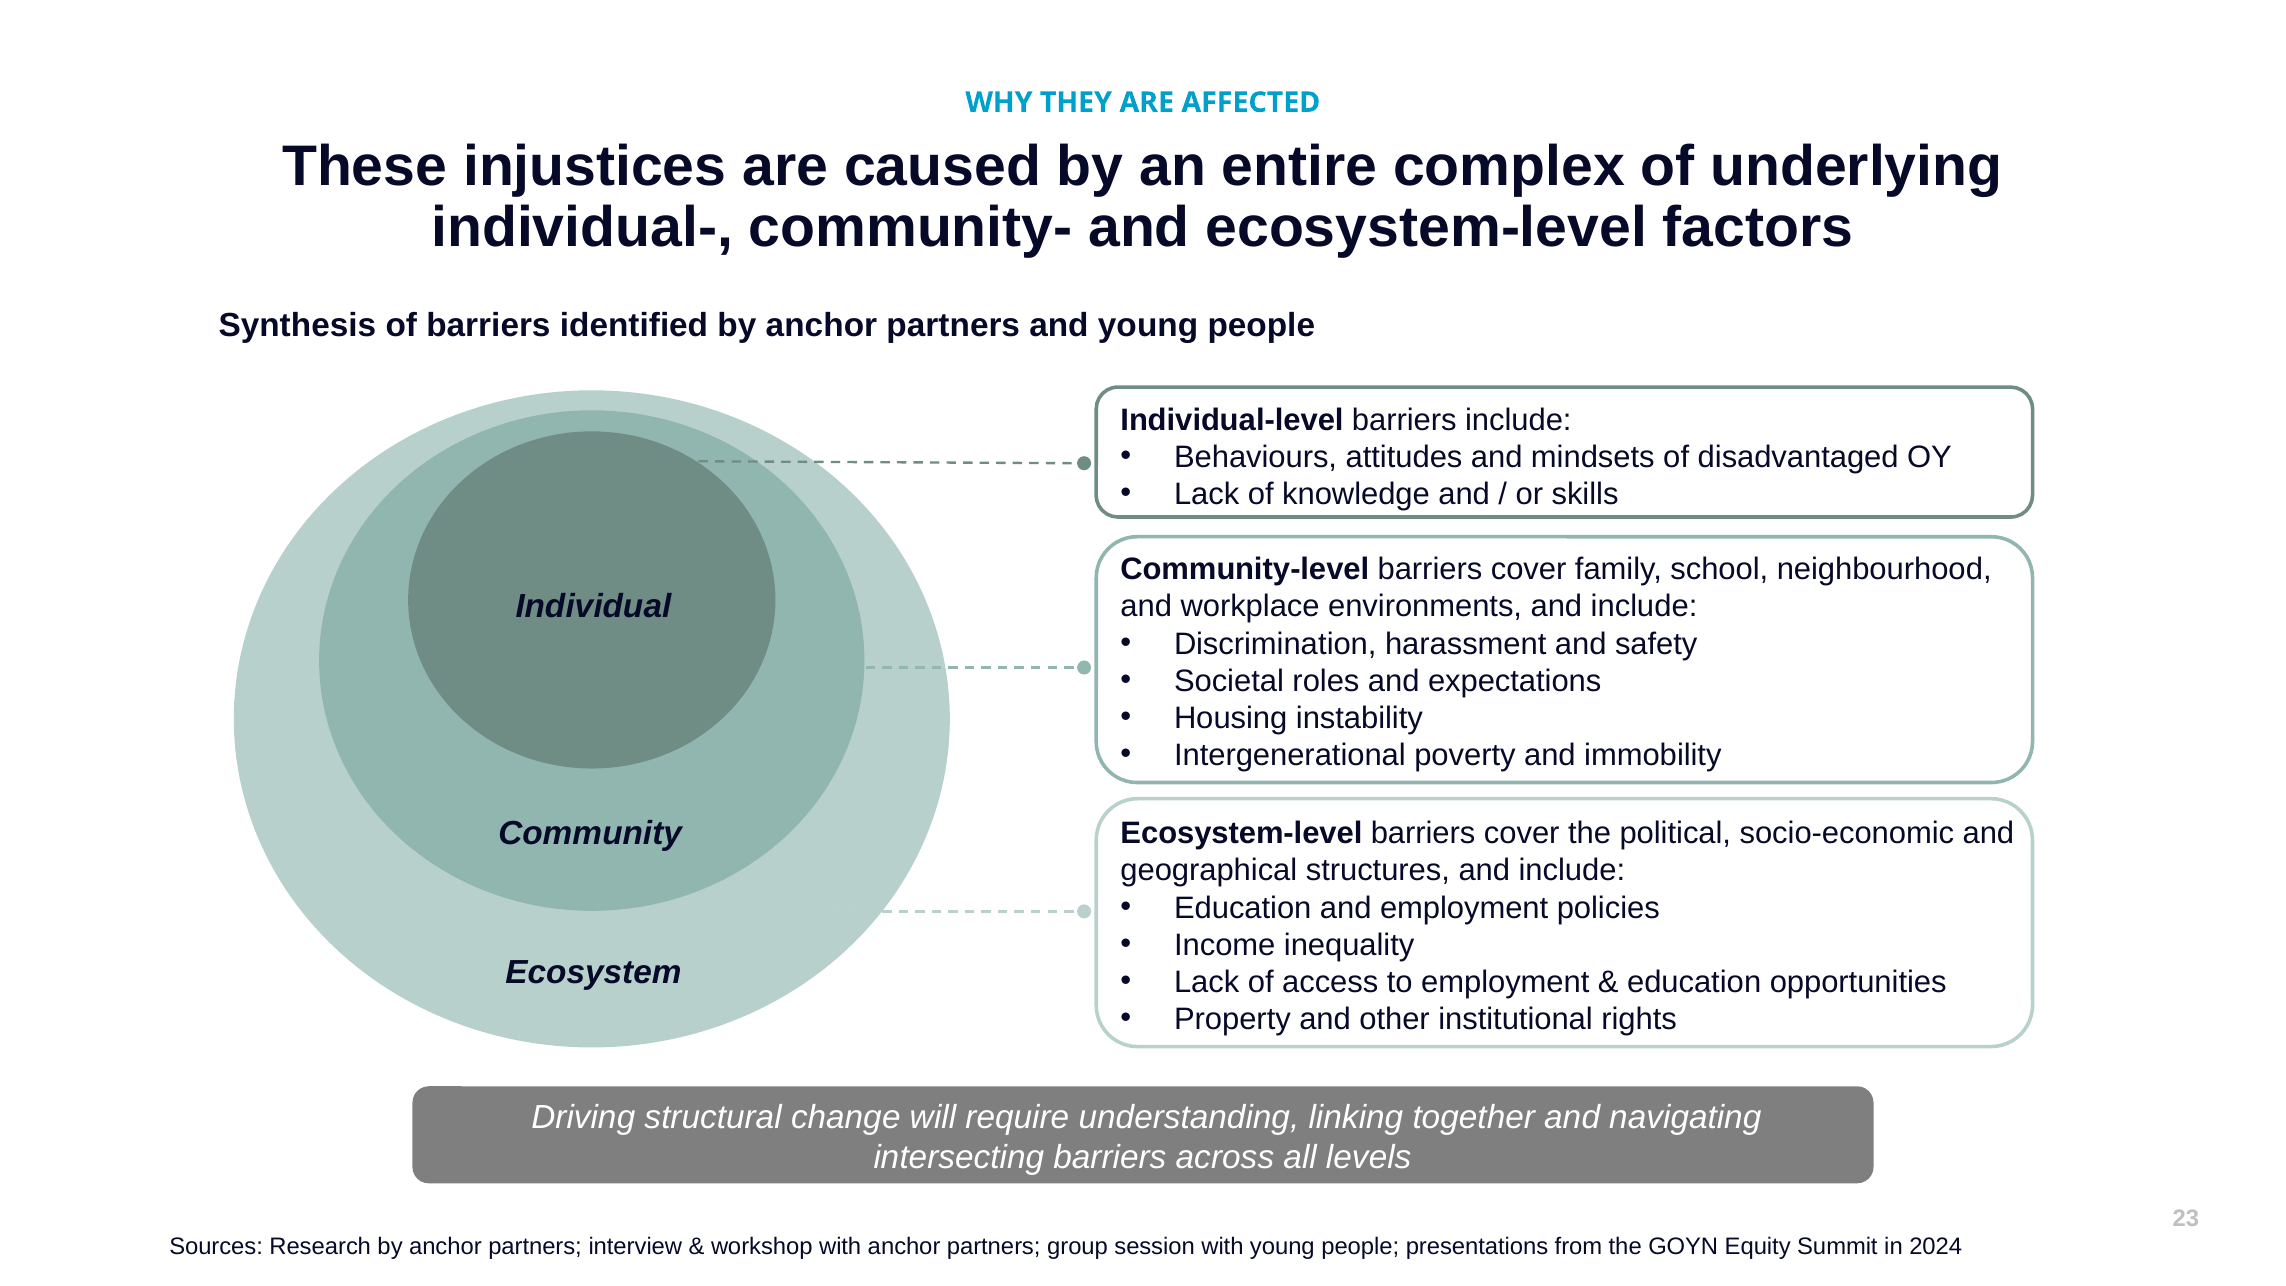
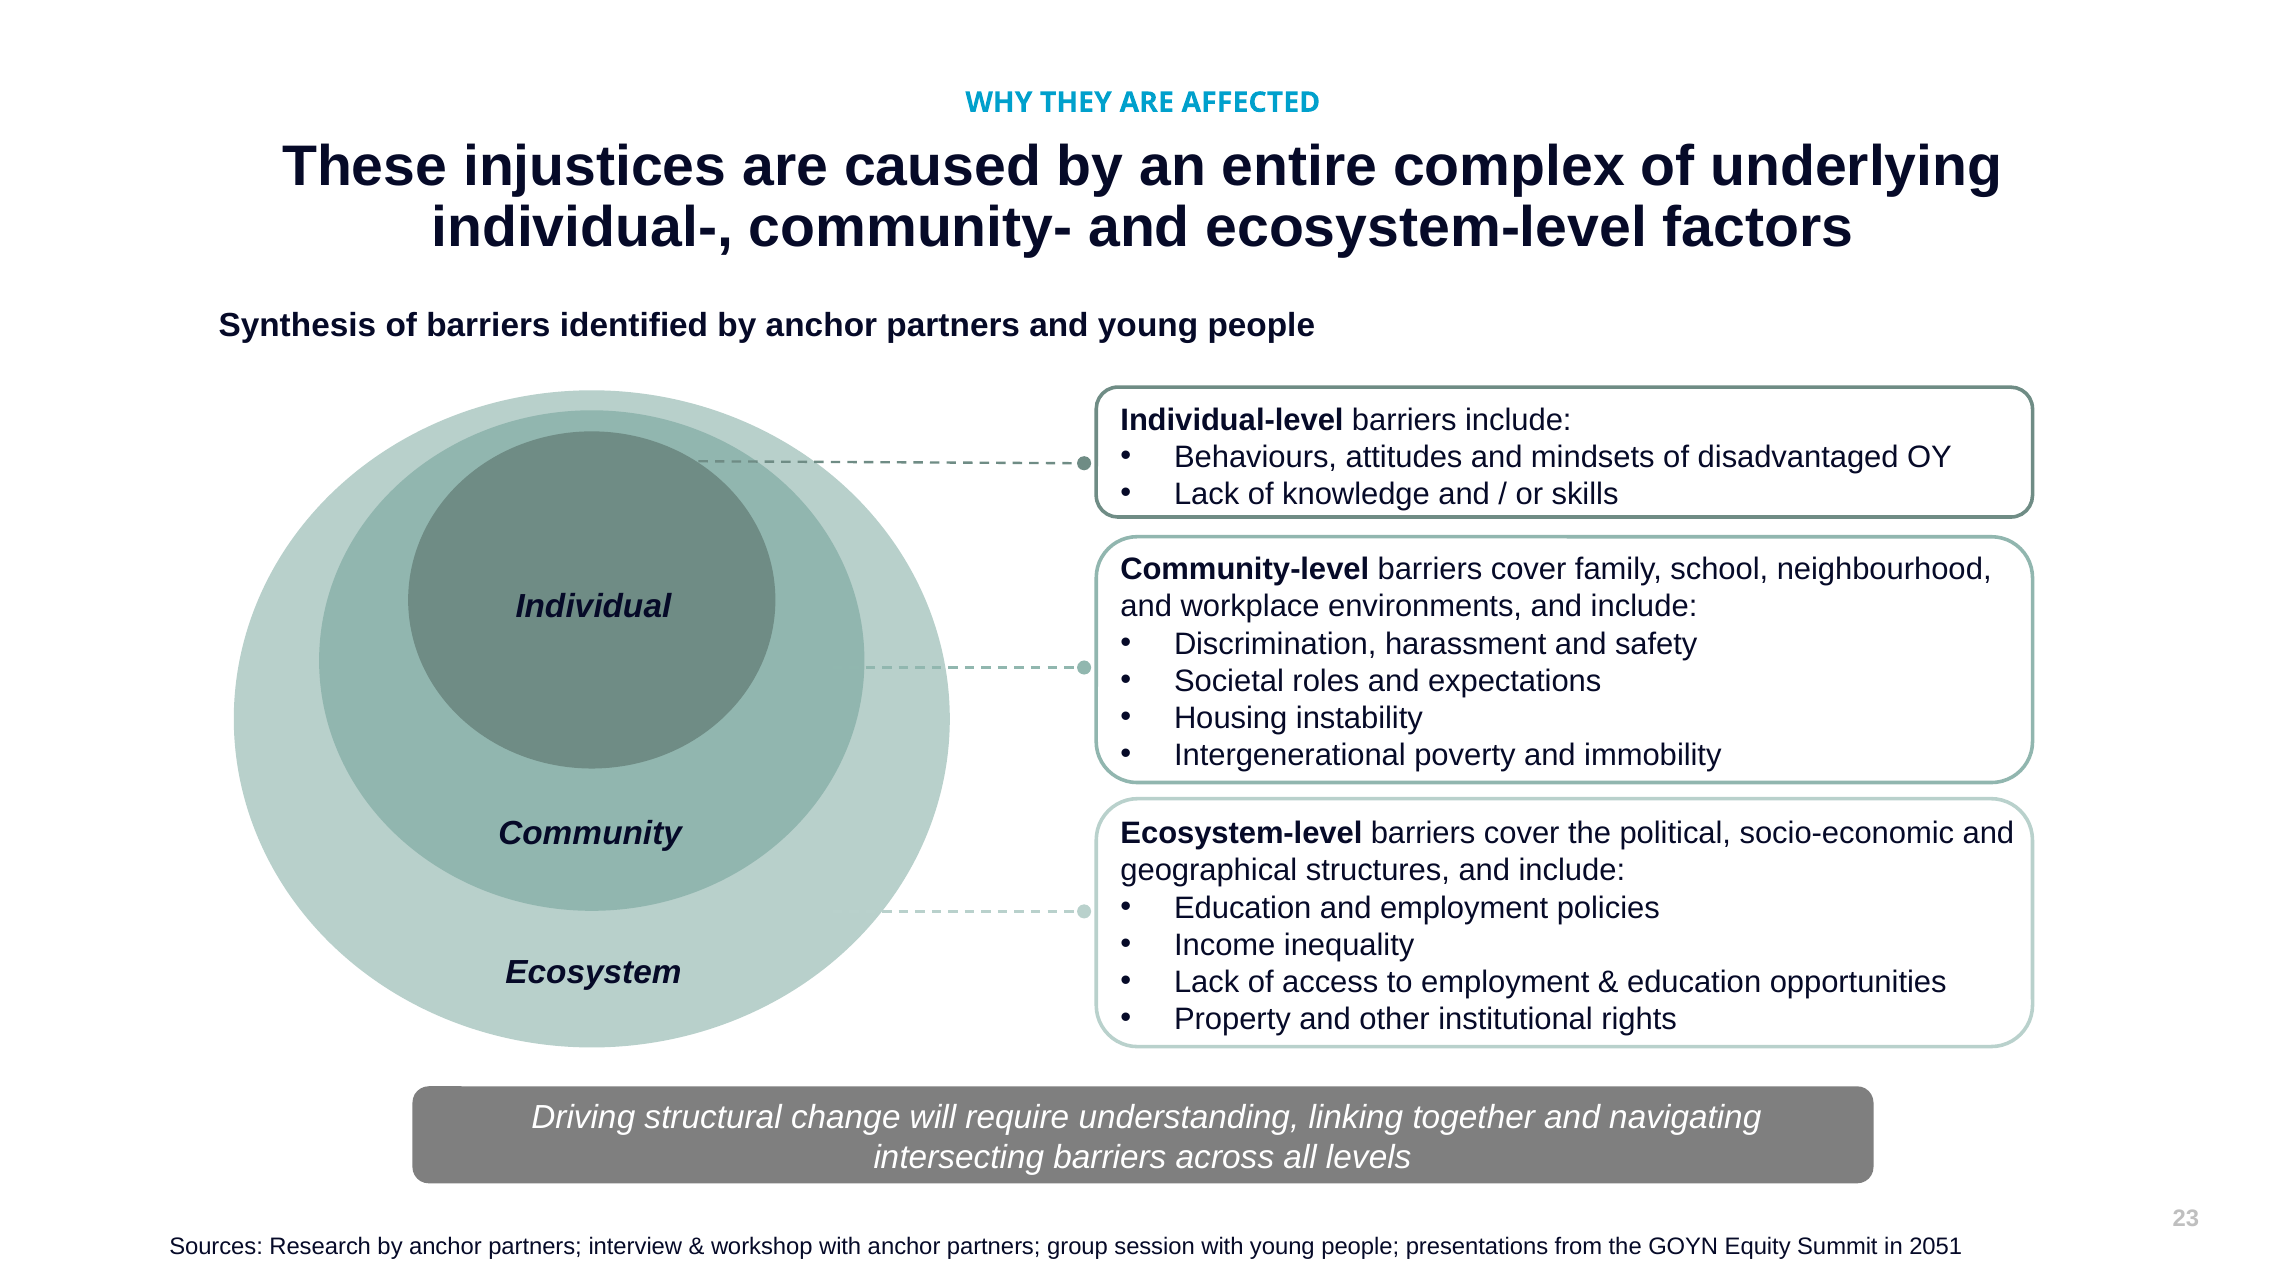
2024: 2024 -> 2051
